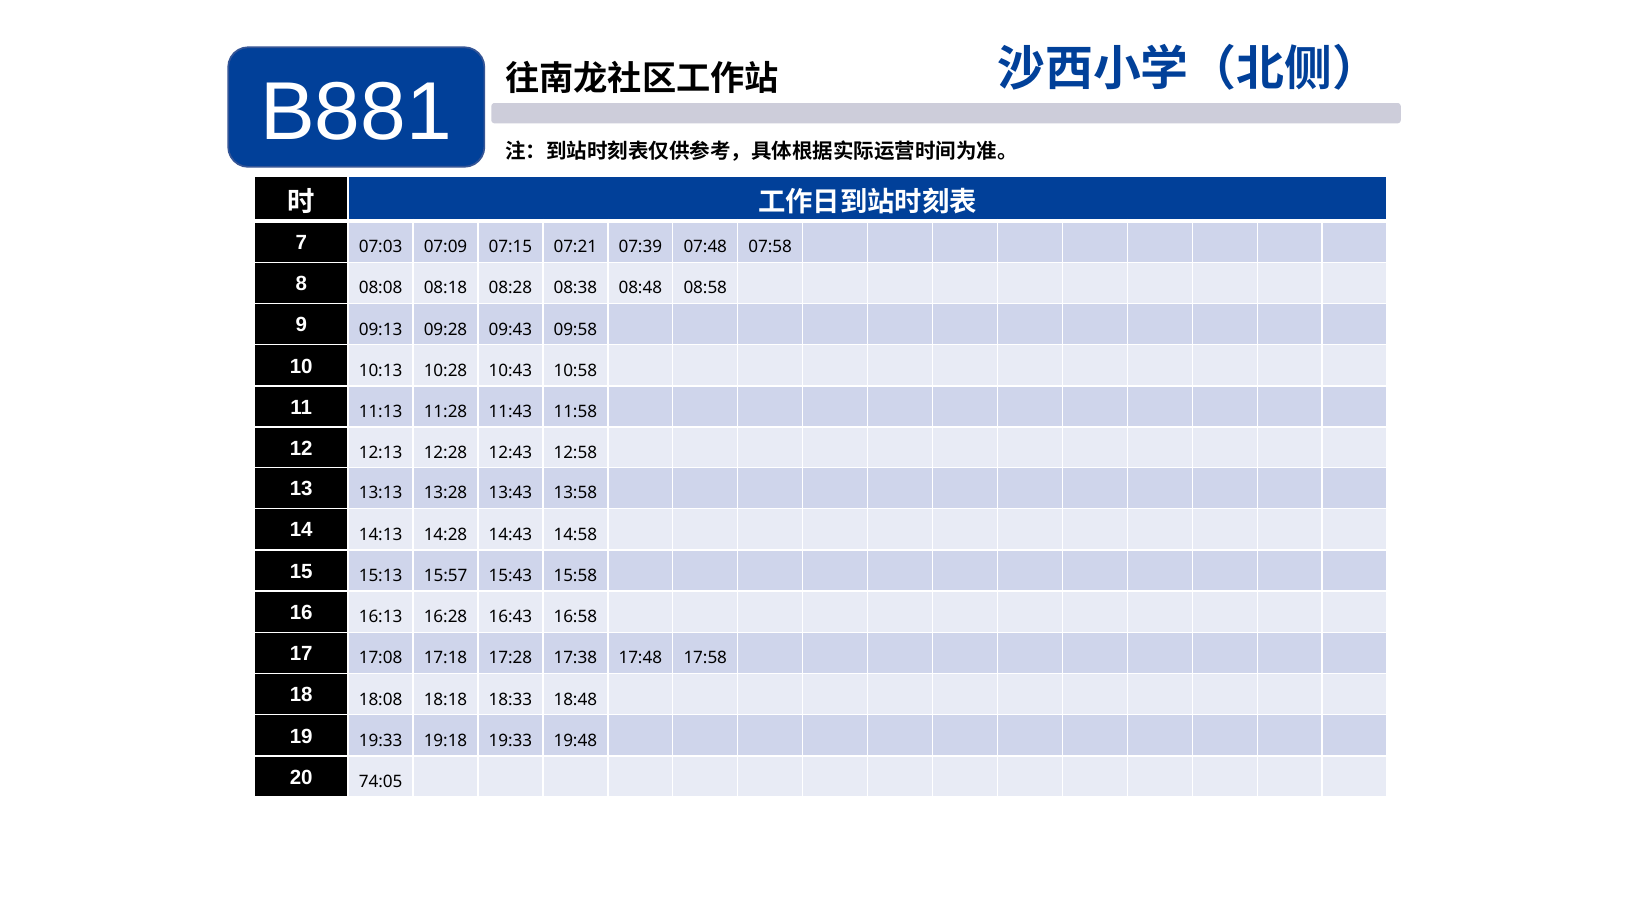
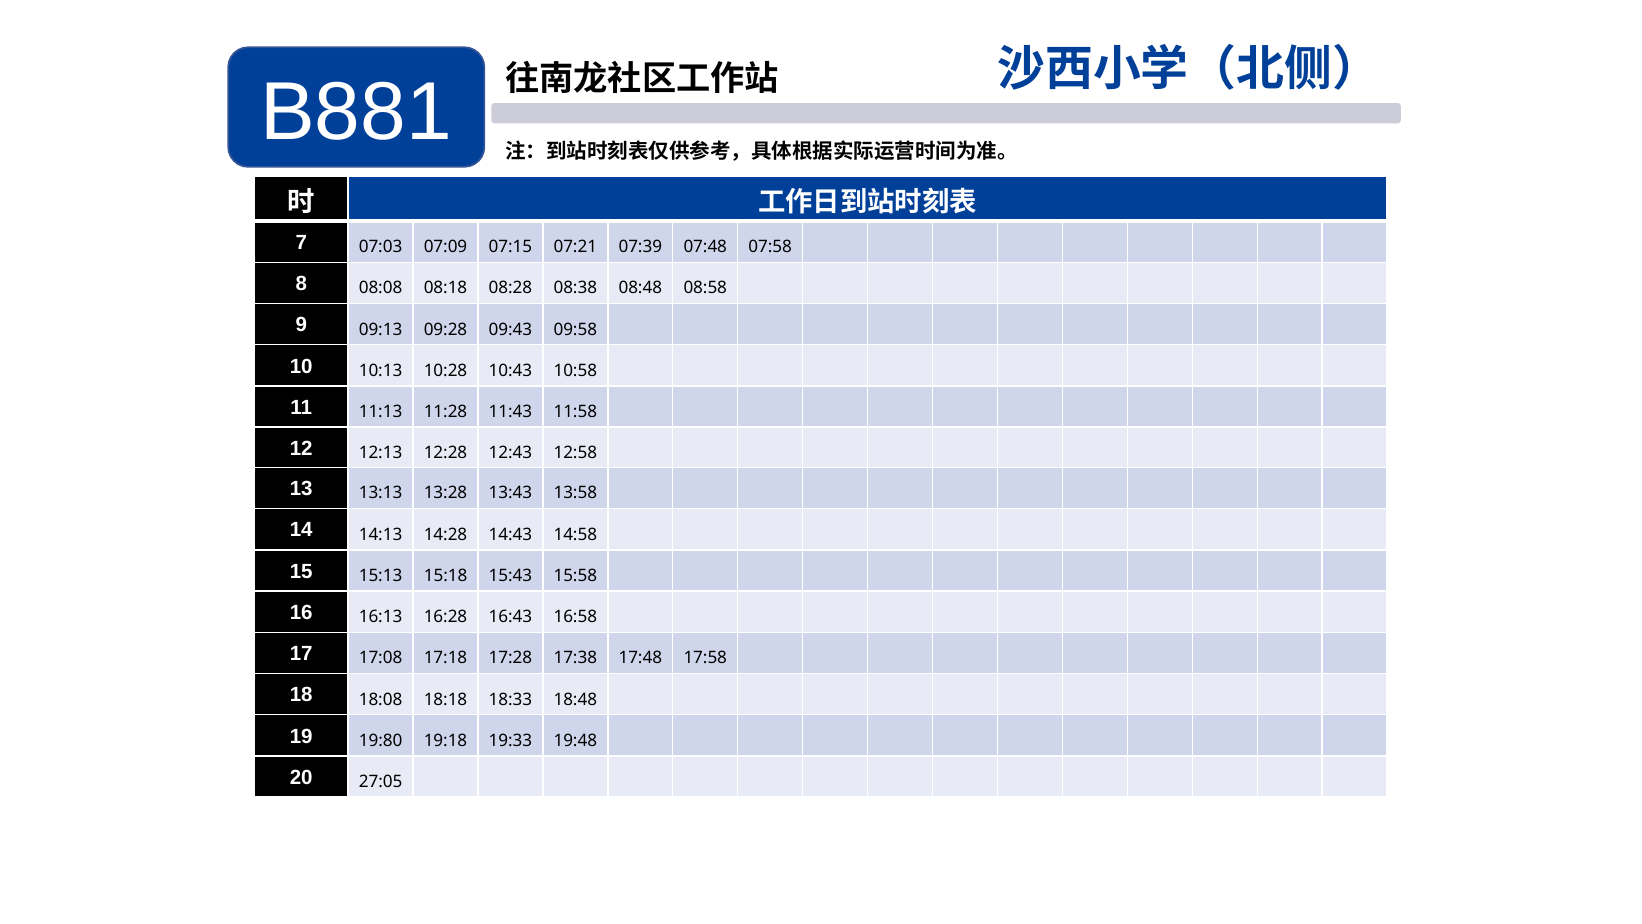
15:57: 15:57 -> 15:18
19 19:33: 19:33 -> 19:80
74:05: 74:05 -> 27:05
